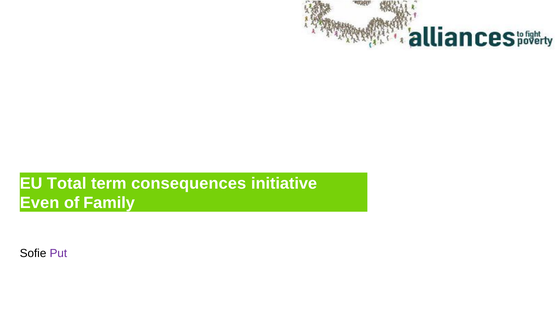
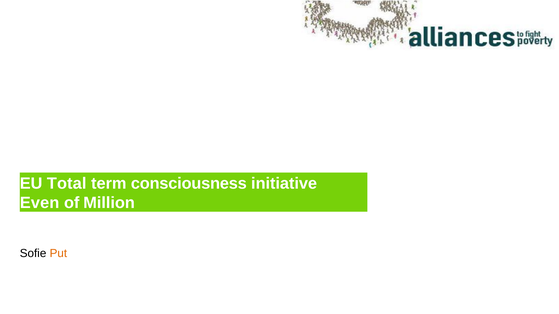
consequences: consequences -> consciousness
Family: Family -> Million
Put colour: purple -> orange
